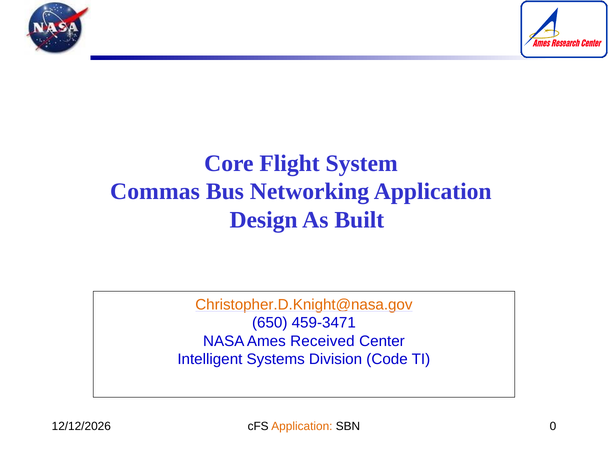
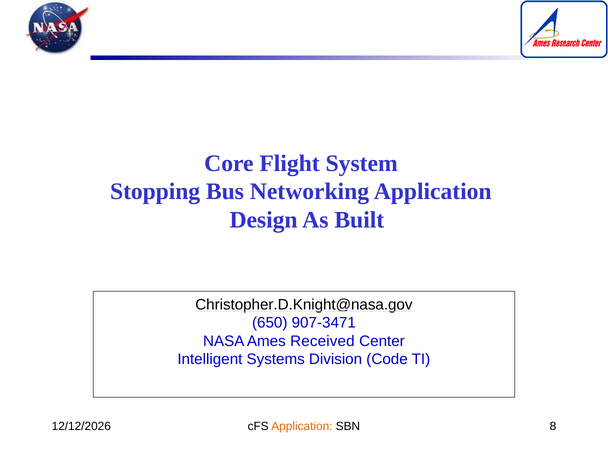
Commas: Commas -> Stopping
Christopher.D.Knight@nasa.gov colour: orange -> black
459-3471: 459-3471 -> 907-3471
0: 0 -> 8
